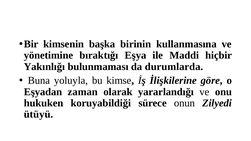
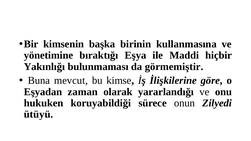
durumlarda: durumlarda -> görmemiştir
yoluyla: yoluyla -> mevcut
